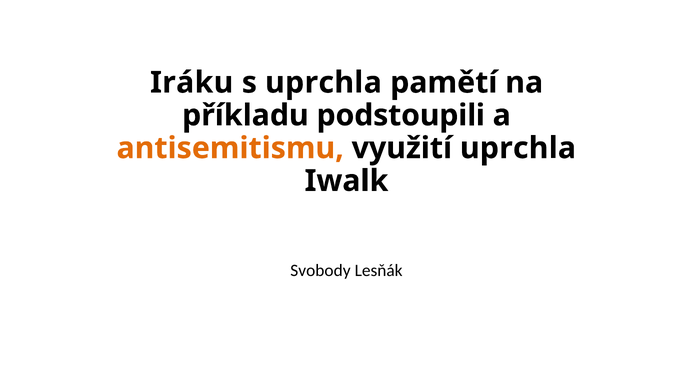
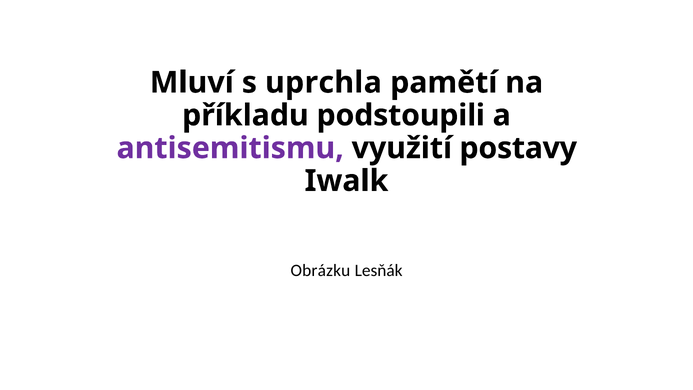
Iráku: Iráku -> Mluví
antisemitismu colour: orange -> purple
využití uprchla: uprchla -> postavy
Svobody: Svobody -> Obrázku
